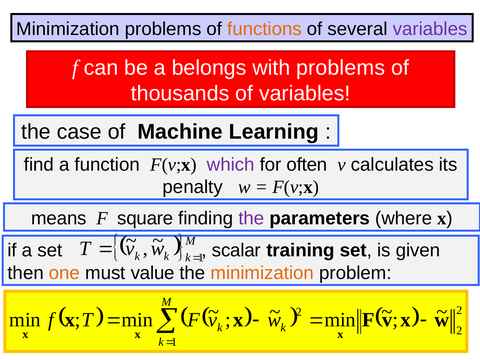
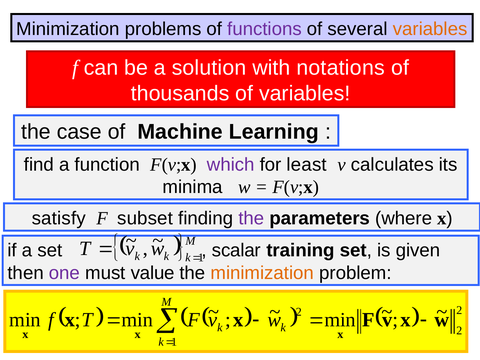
functions colour: orange -> purple
variables at (430, 29) colour: purple -> orange
belongs: belongs -> solution
with problems: problems -> notations
often: often -> least
penalty: penalty -> minima
means: means -> satisfy
square: square -> subset
one colour: orange -> purple
